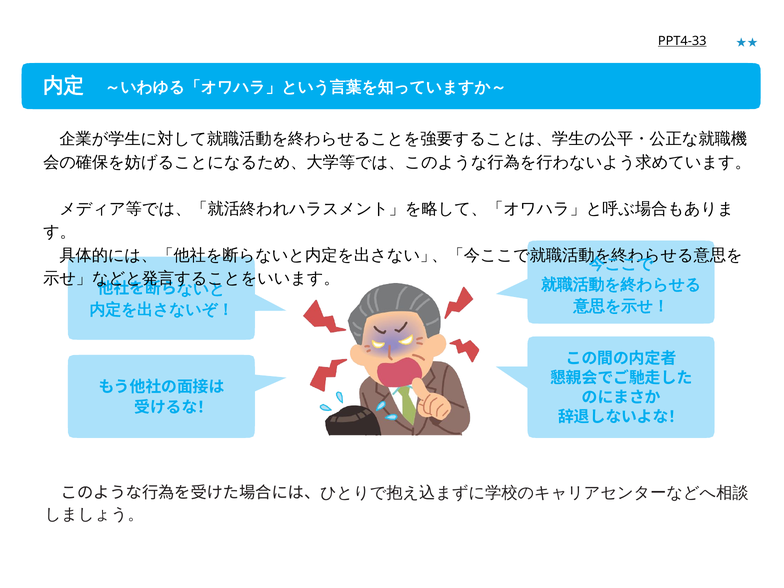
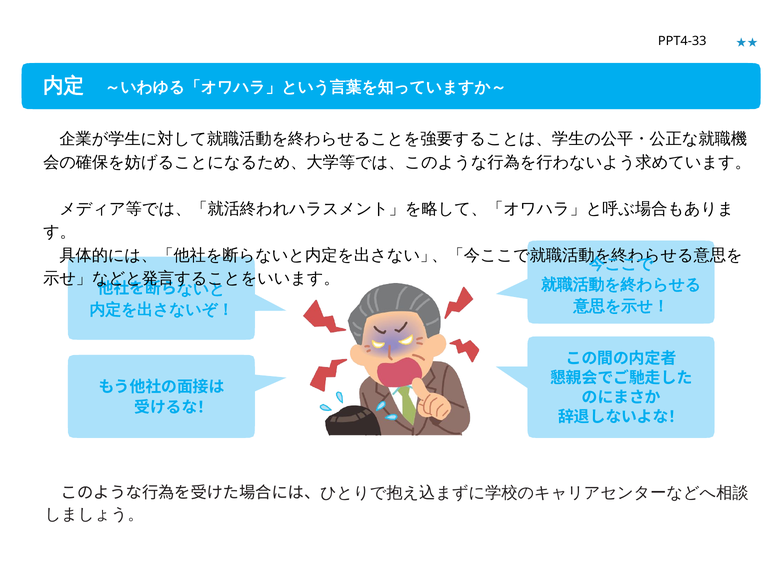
PPT4-33 underline: present -> none
